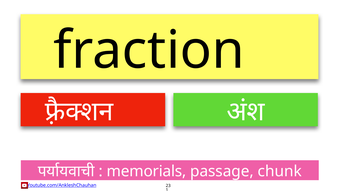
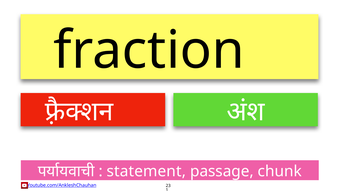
memorials: memorials -> statement
